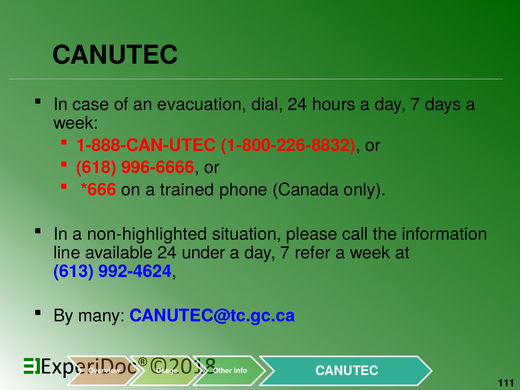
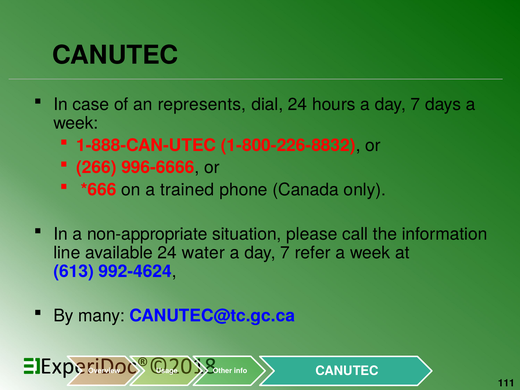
evacuation: evacuation -> represents
618: 618 -> 266
non-highlighted: non-highlighted -> non-appropriate
under: under -> water
